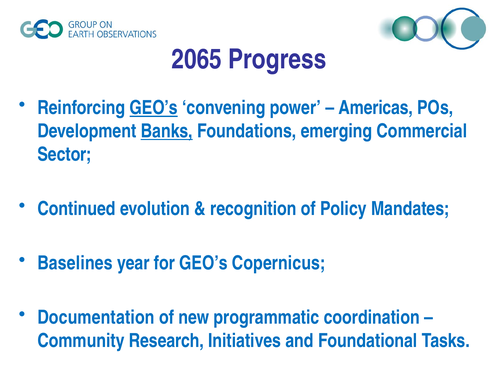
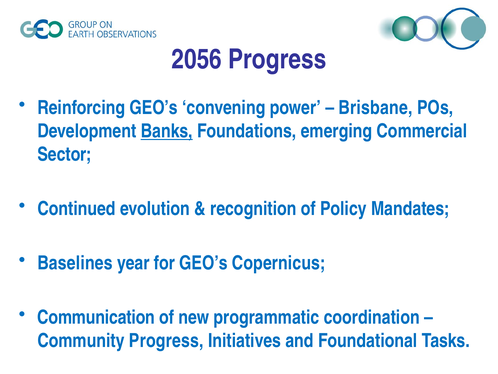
2065: 2065 -> 2056
GEO’s at (154, 108) underline: present -> none
Americas: Americas -> Brisbane
Documentation: Documentation -> Communication
Community Research: Research -> Progress
